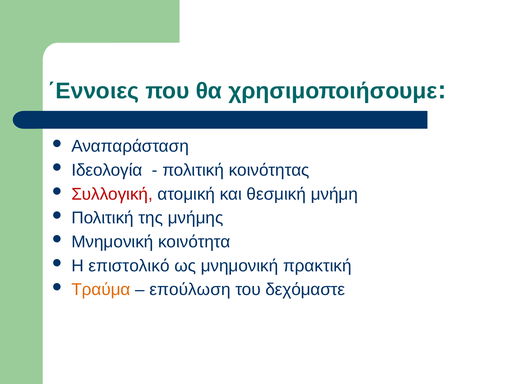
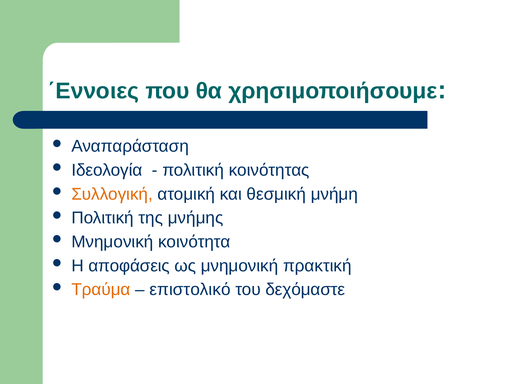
Συλλογική colour: red -> orange
επιστολικό: επιστολικό -> αποφάσεις
επούλωση: επούλωση -> επιστολικό
